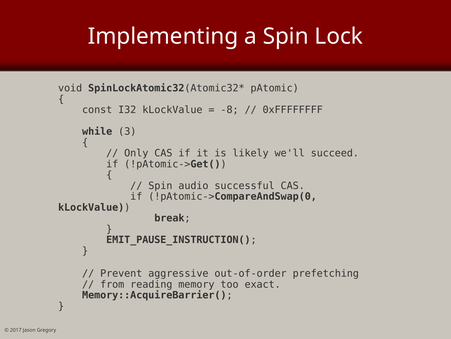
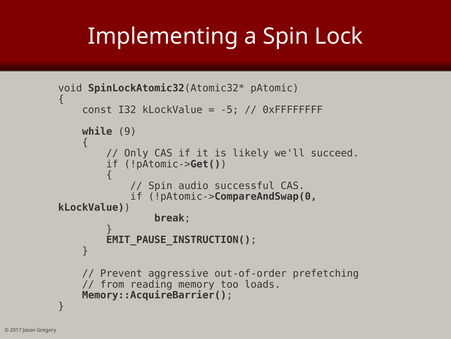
-8: -8 -> -5
3: 3 -> 9
exact: exact -> loads
